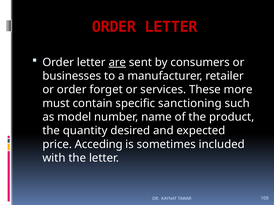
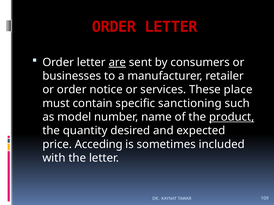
forget: forget -> notice
more: more -> place
product underline: none -> present
